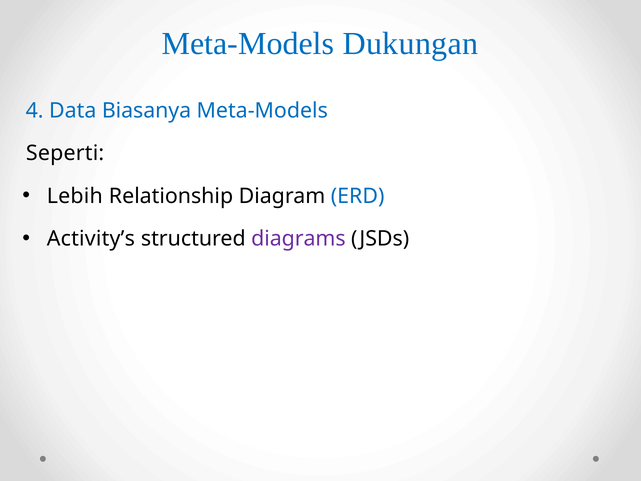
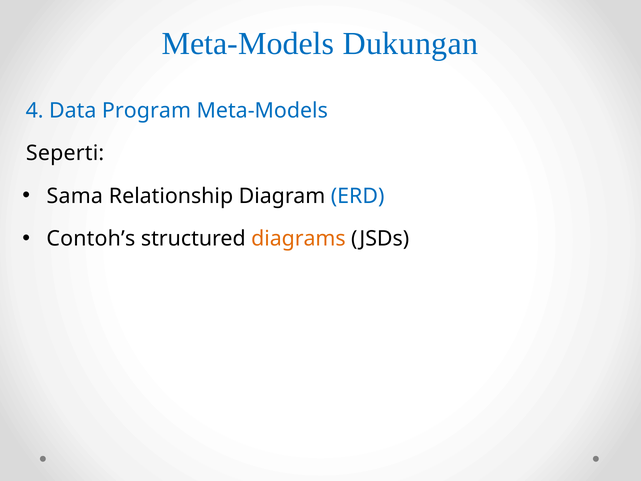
Biasanya: Biasanya -> Program
Lebih: Lebih -> Sama
Activity’s: Activity’s -> Contoh’s
diagrams colour: purple -> orange
